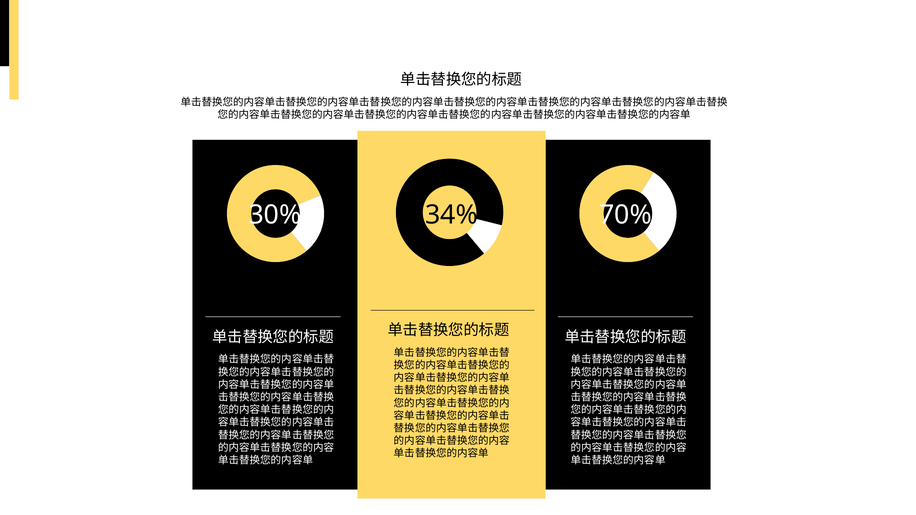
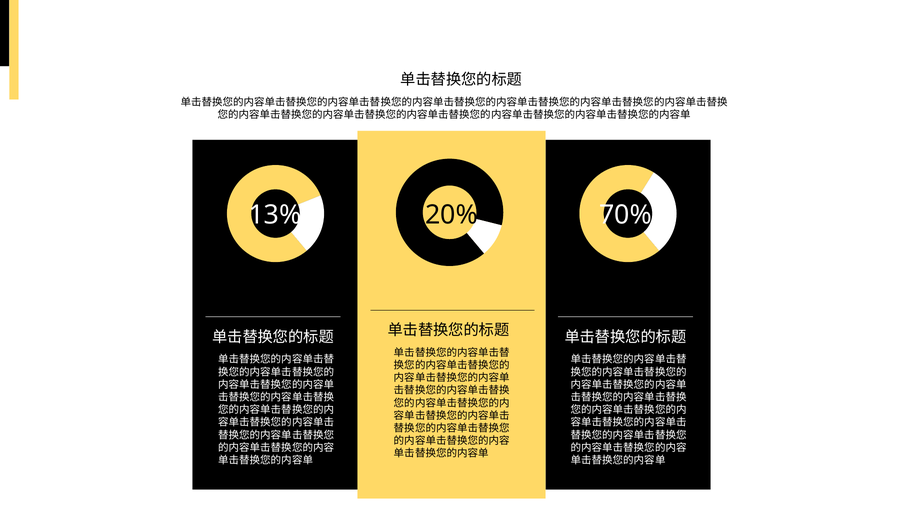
30%: 30% -> 13%
34%: 34% -> 20%
